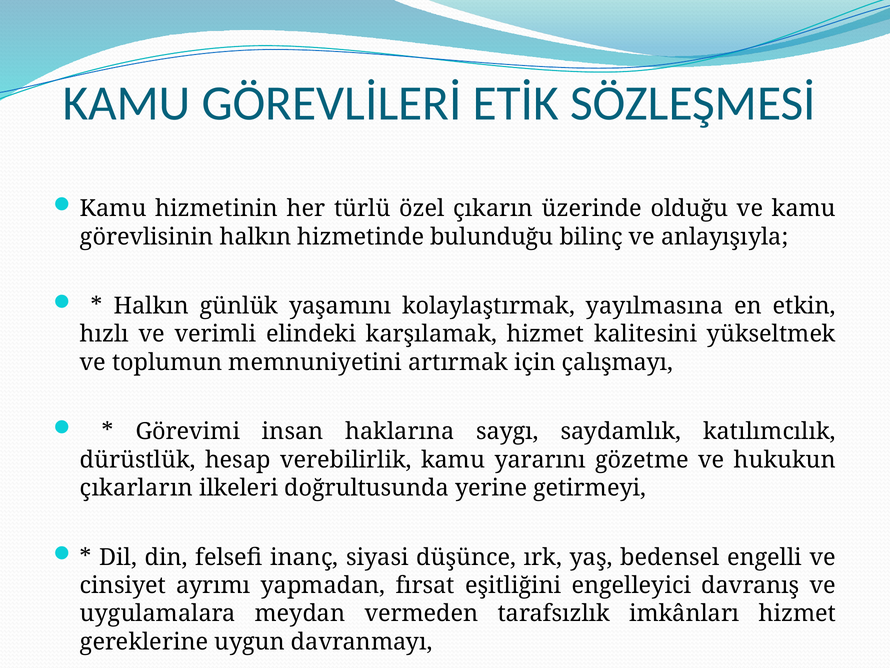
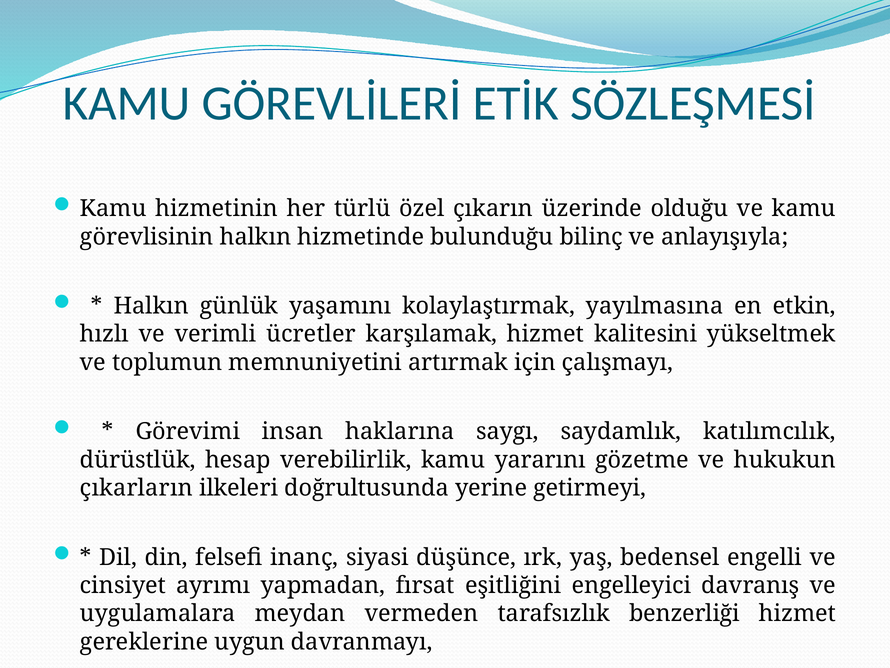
elindeki: elindeki -> ücretler
imkânları: imkânları -> benzerliği
